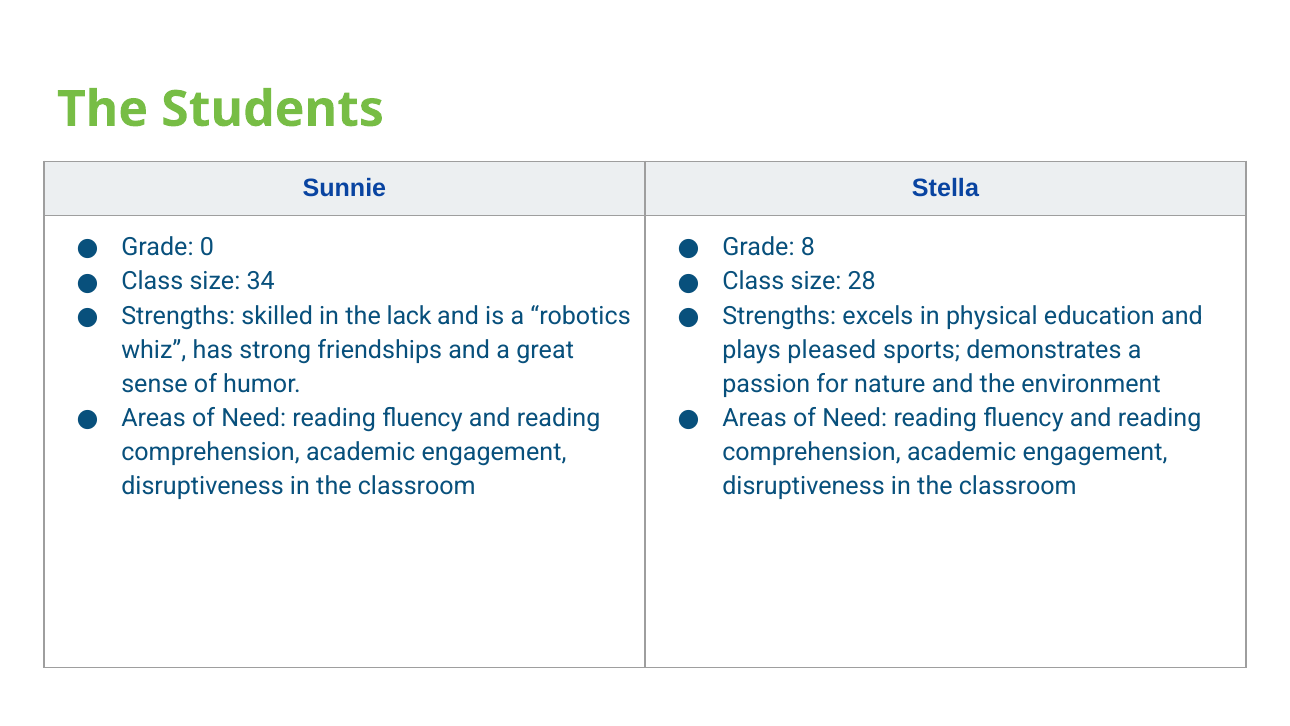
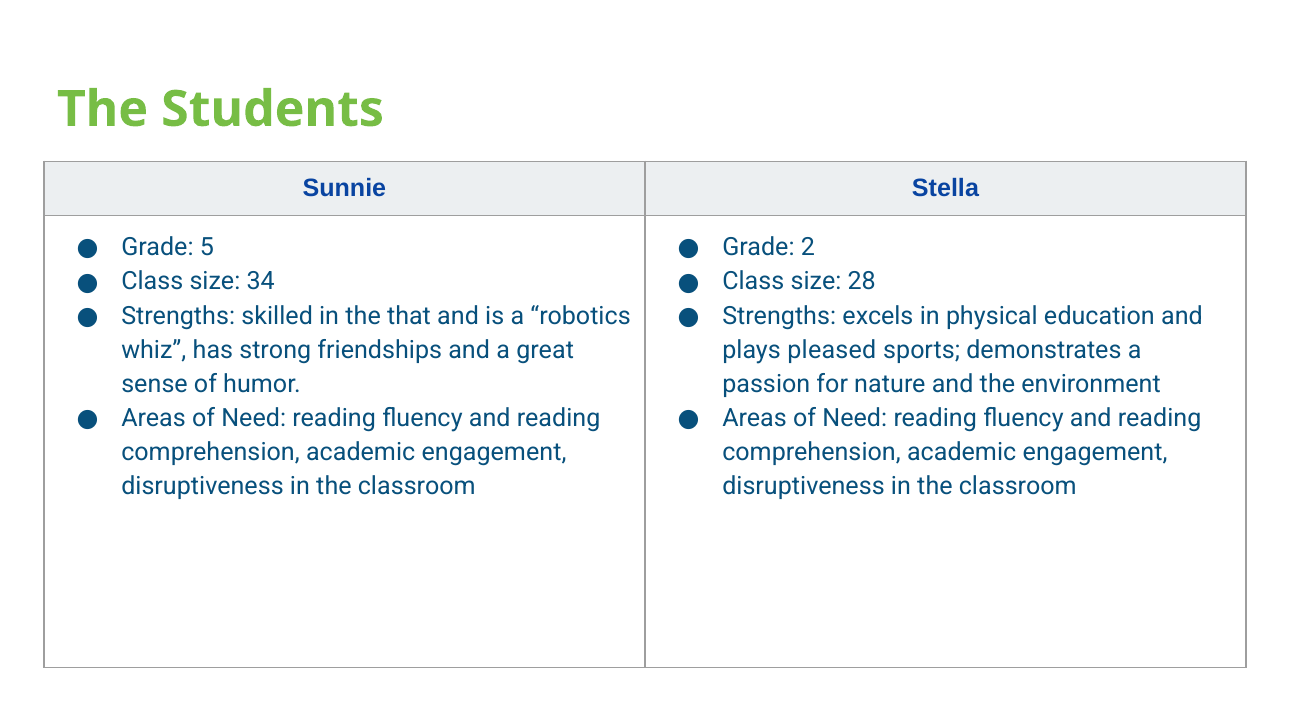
0: 0 -> 5
8: 8 -> 2
lack: lack -> that
